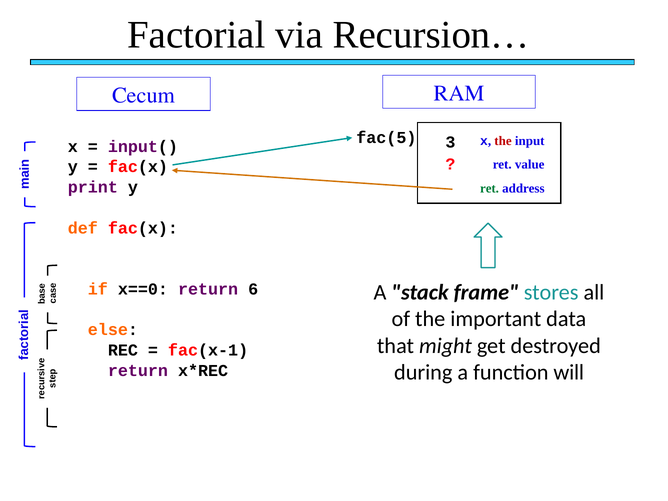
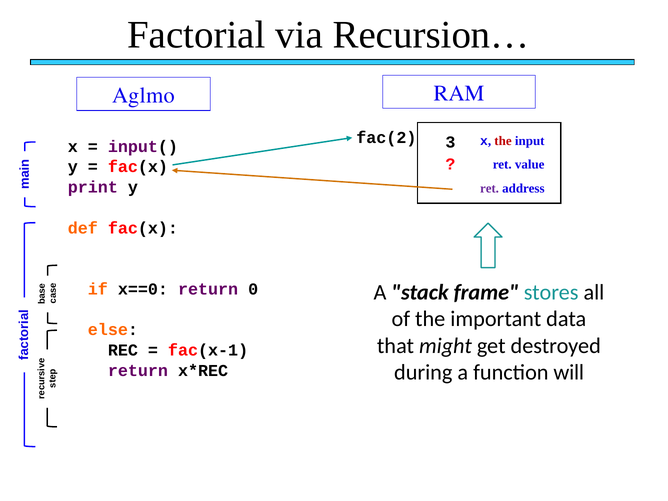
Cecum: Cecum -> Aglmo
fac(5: fac(5 -> fac(2
ret at (490, 188) colour: green -> purple
6: 6 -> 0
